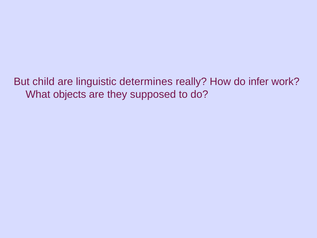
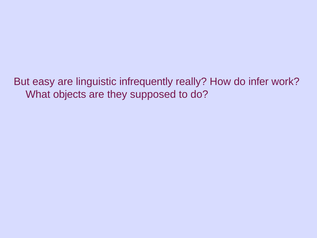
child: child -> easy
determines: determines -> infrequently
